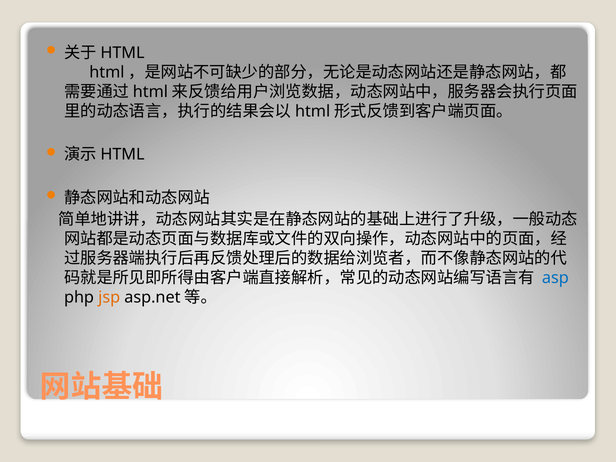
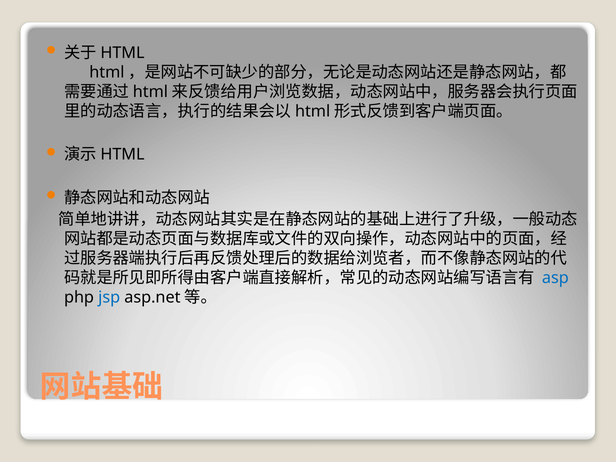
jsp colour: orange -> blue
